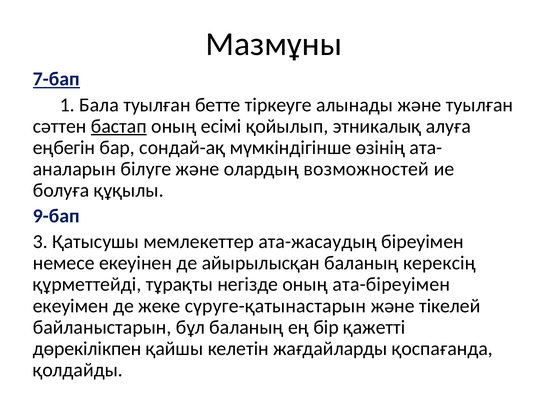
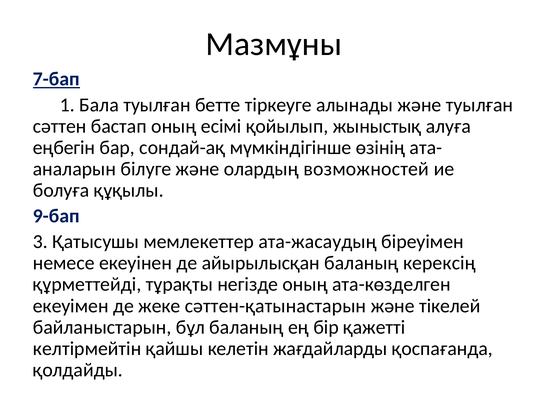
бастап underline: present -> none
этникалық: этникалық -> жыныстық
ата-біреуімен: ата-біреуімен -> ата-көзделген
сүруге-қатынастарын: сүруге-қатынастарын -> сәттен-қатынастарын
дөрекiлiкпен: дөрекiлiкпен -> келтiрмейтiн
